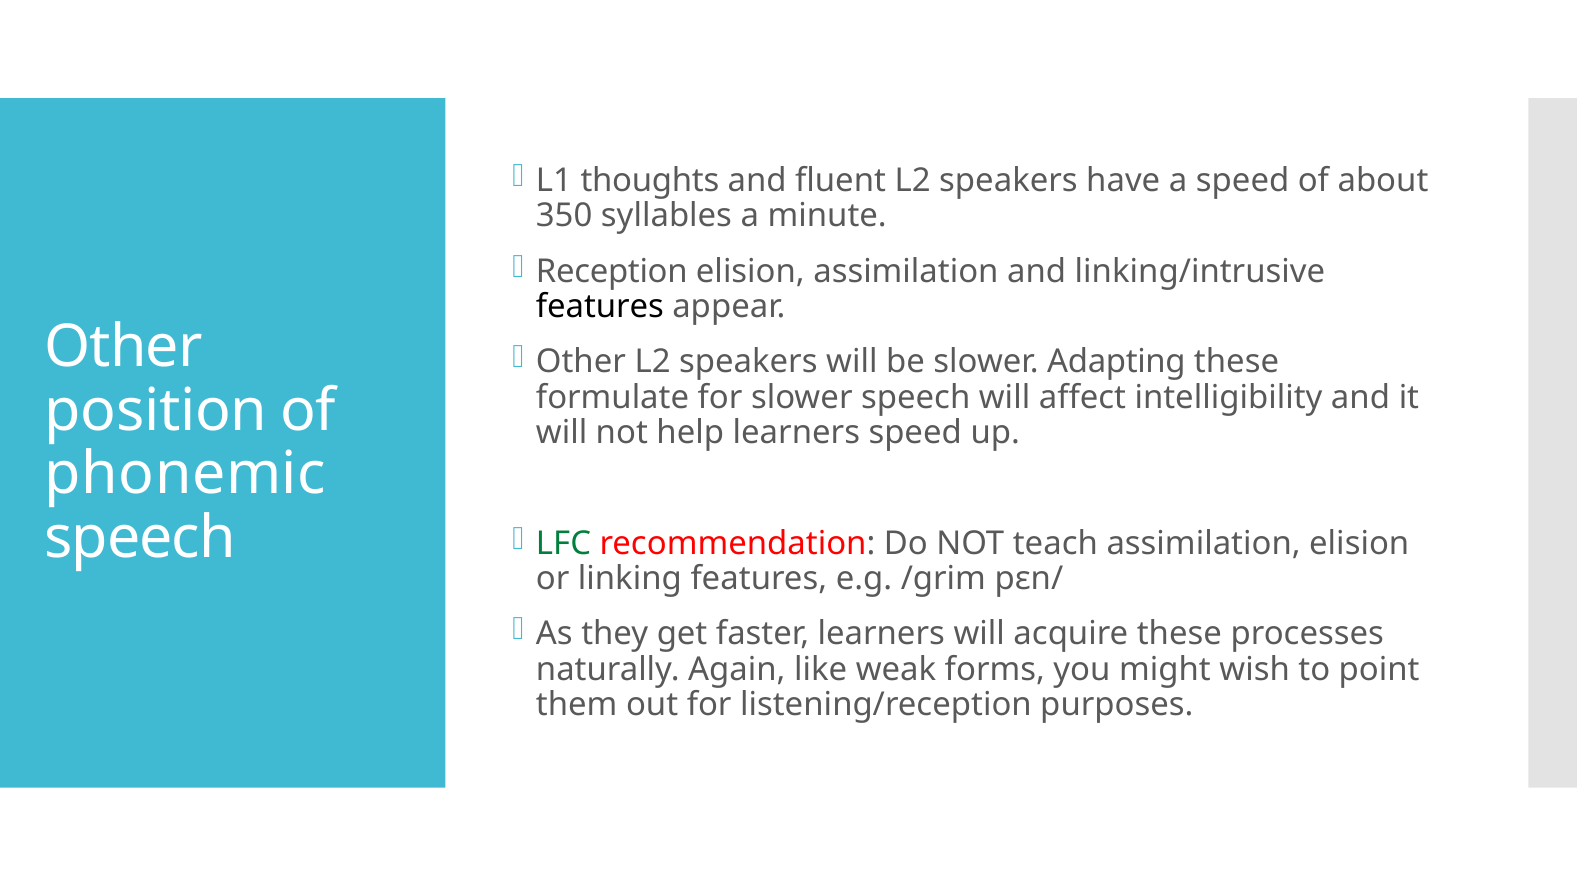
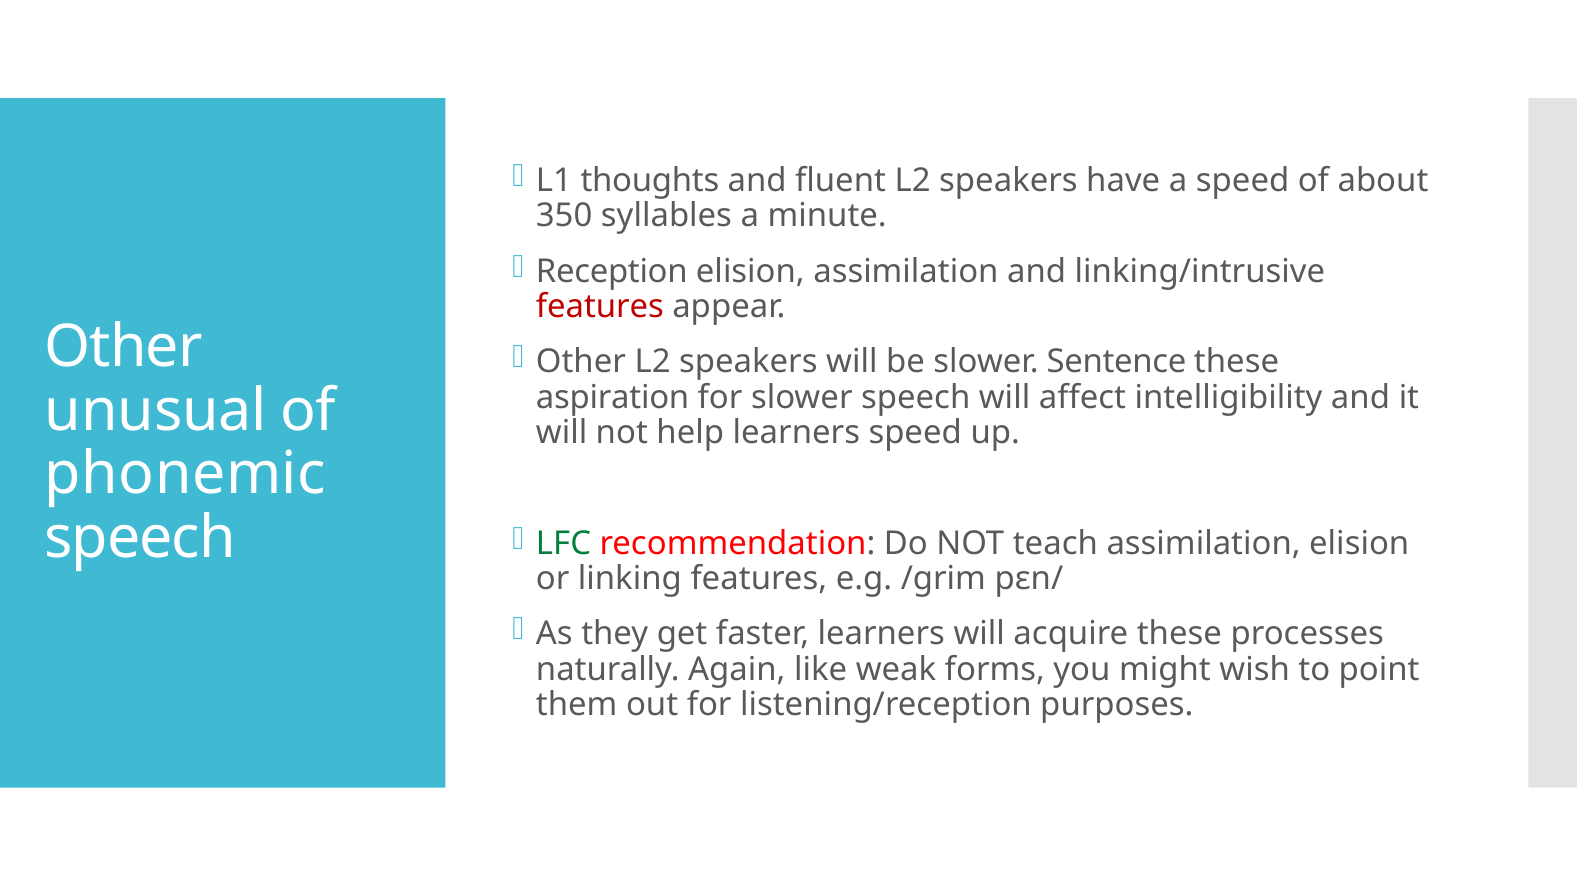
features at (600, 307) colour: black -> red
Adapting: Adapting -> Sentence
formulate: formulate -> aspiration
position: position -> unusual
